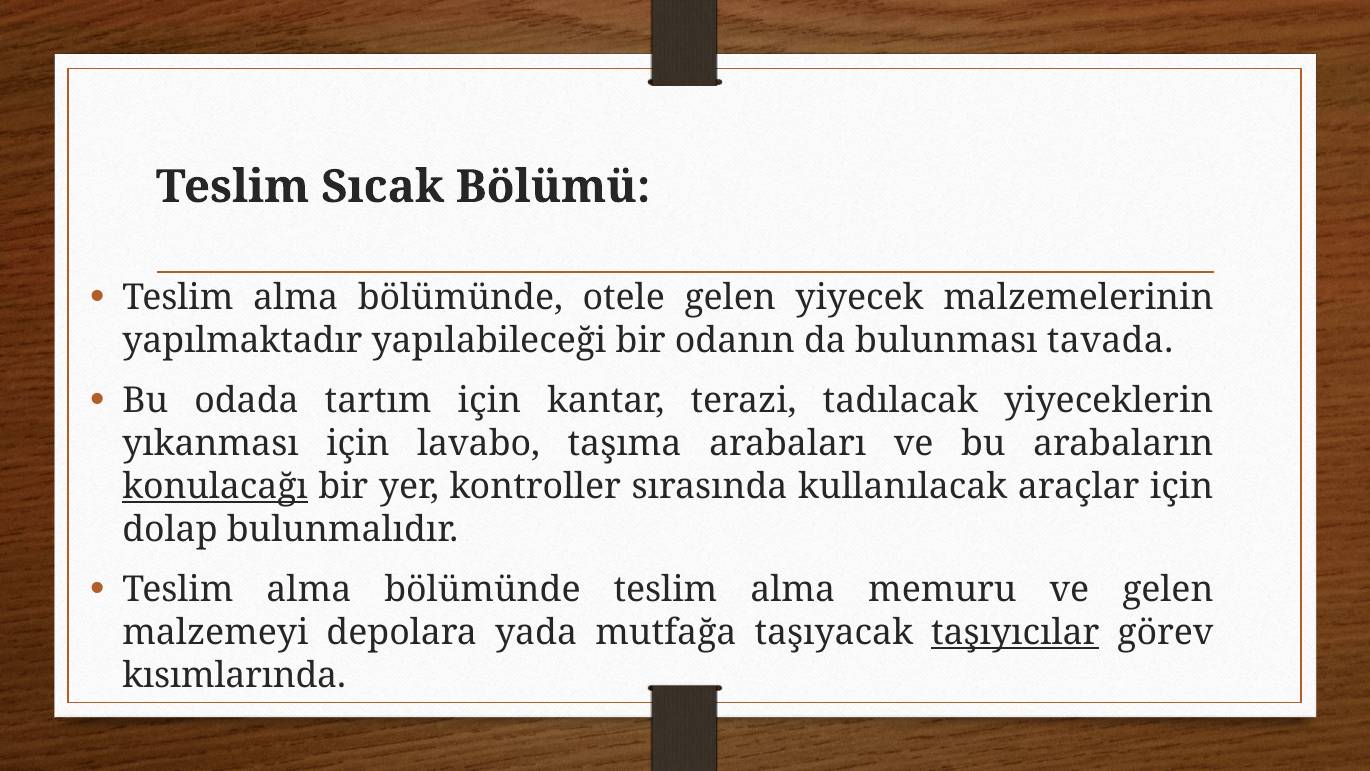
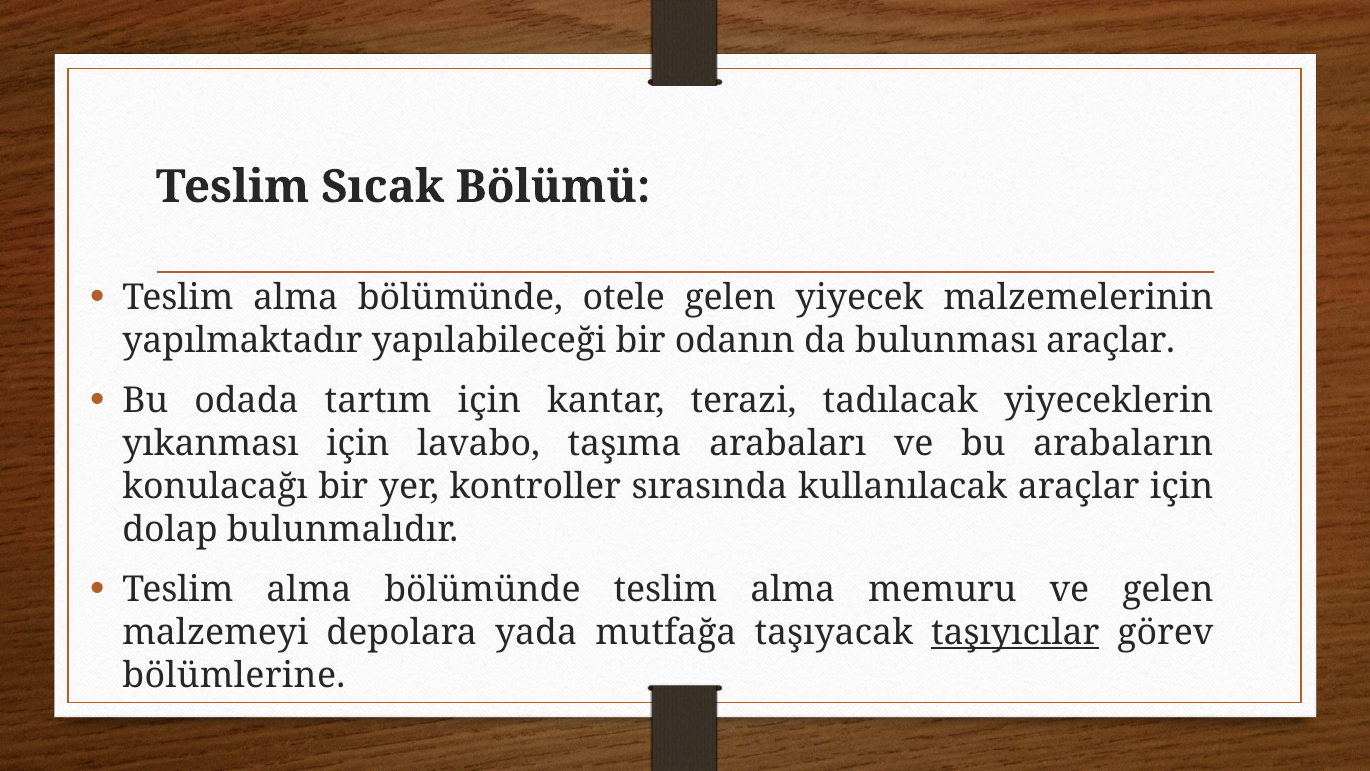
bulunması tavada: tavada -> araçlar
konulacağı underline: present -> none
kısımlarında: kısımlarında -> bölümlerine
